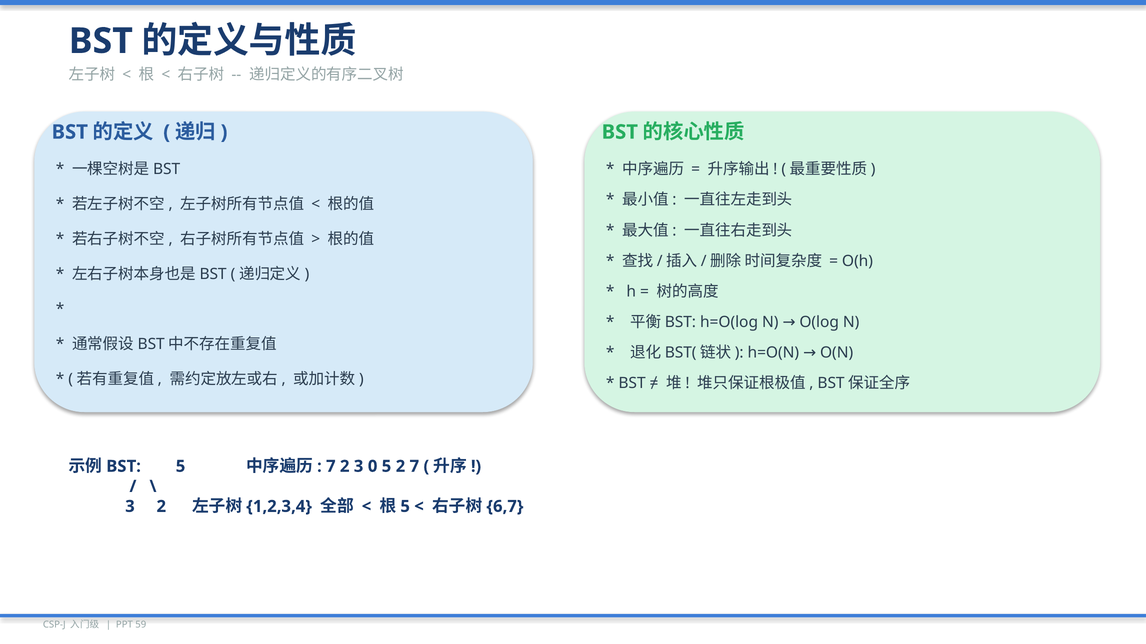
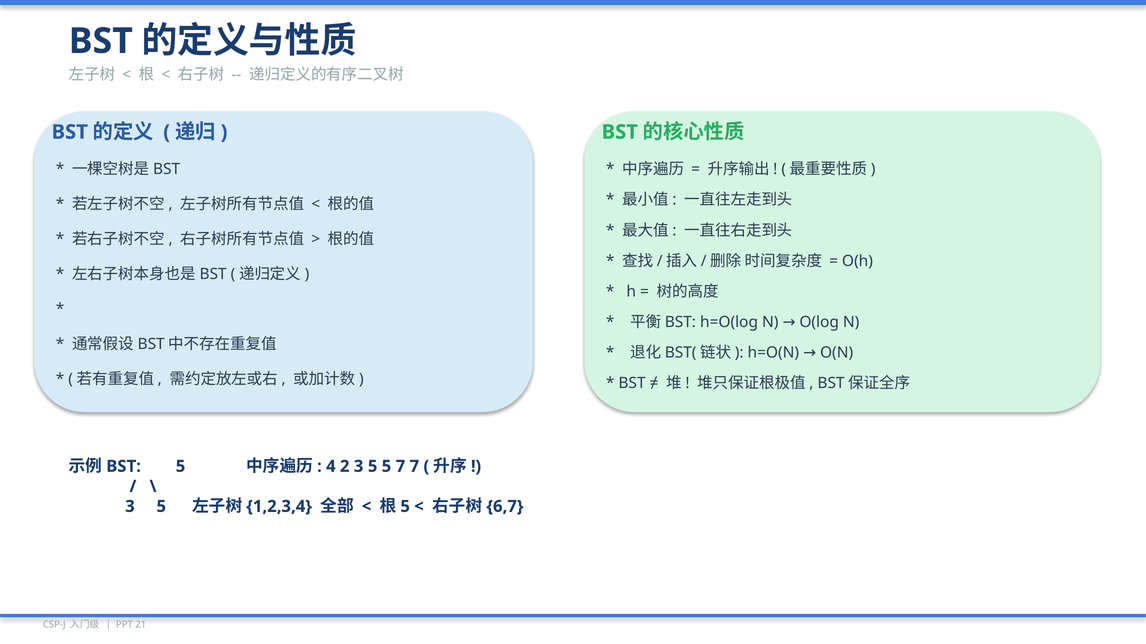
7 at (331, 467): 7 -> 4
2 3 0: 0 -> 5
5 2: 2 -> 7
2 at (161, 507): 2 -> 5
59: 59 -> 21
